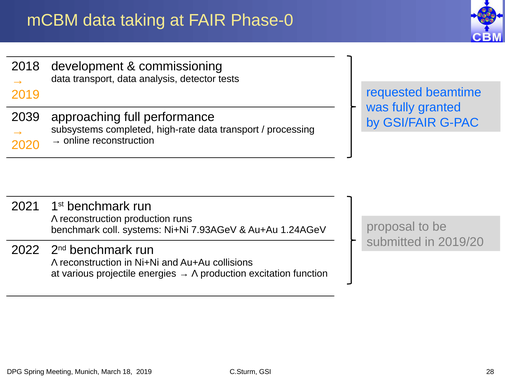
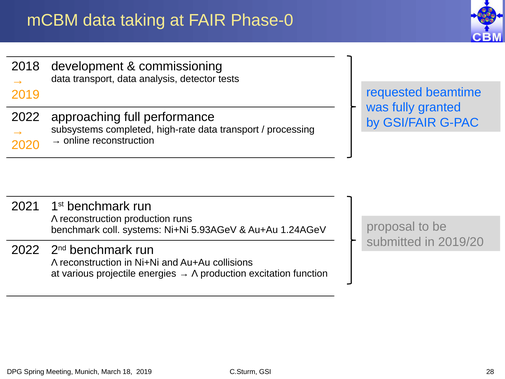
2039 at (26, 117): 2039 -> 2022
7.93AGeV: 7.93AGeV -> 5.93AGeV
